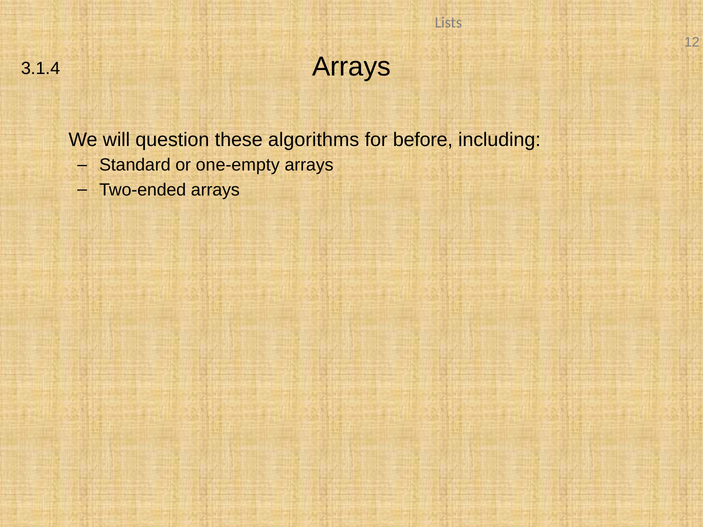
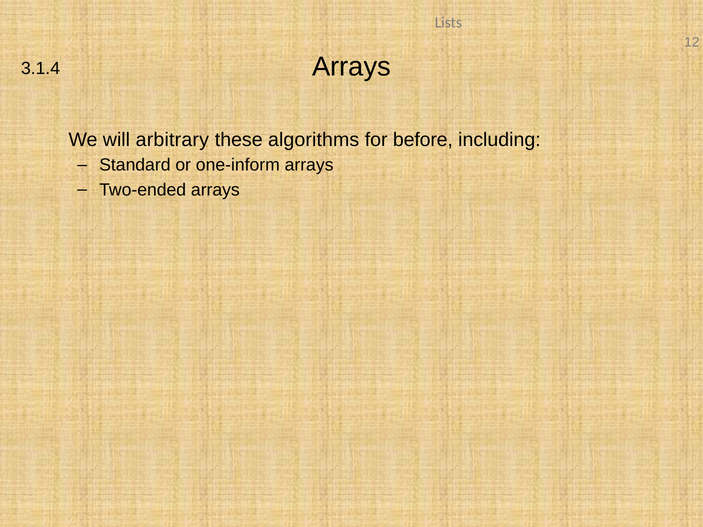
question: question -> arbitrary
one-empty: one-empty -> one-inform
